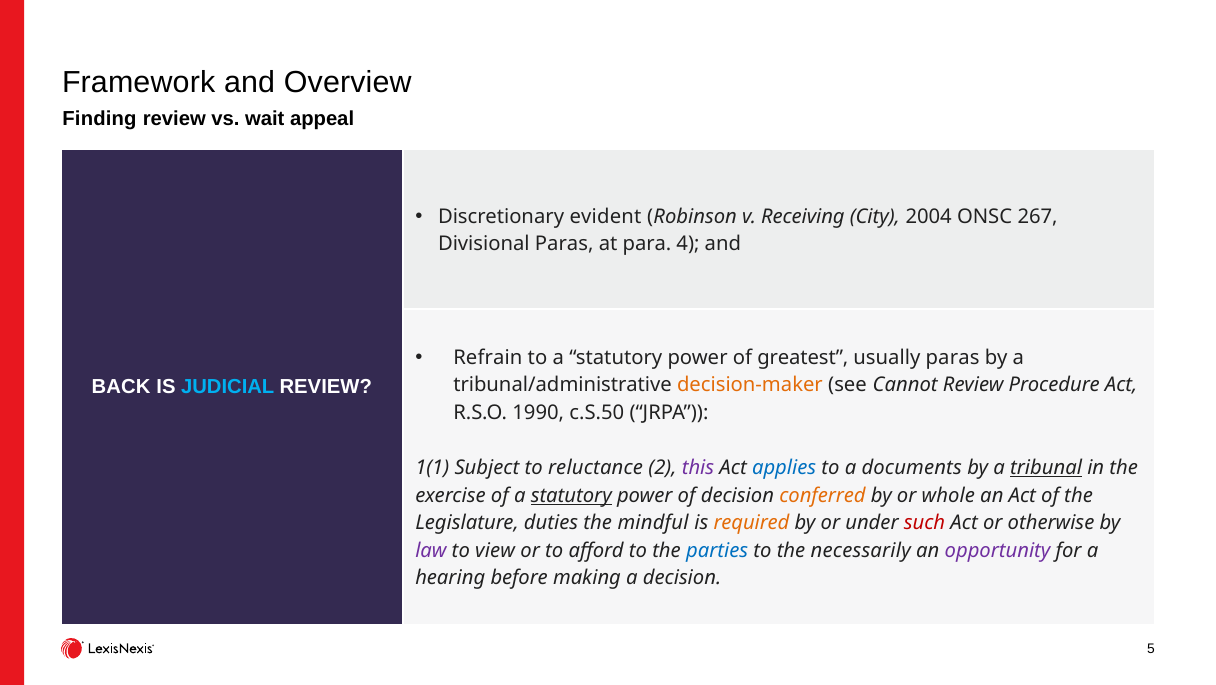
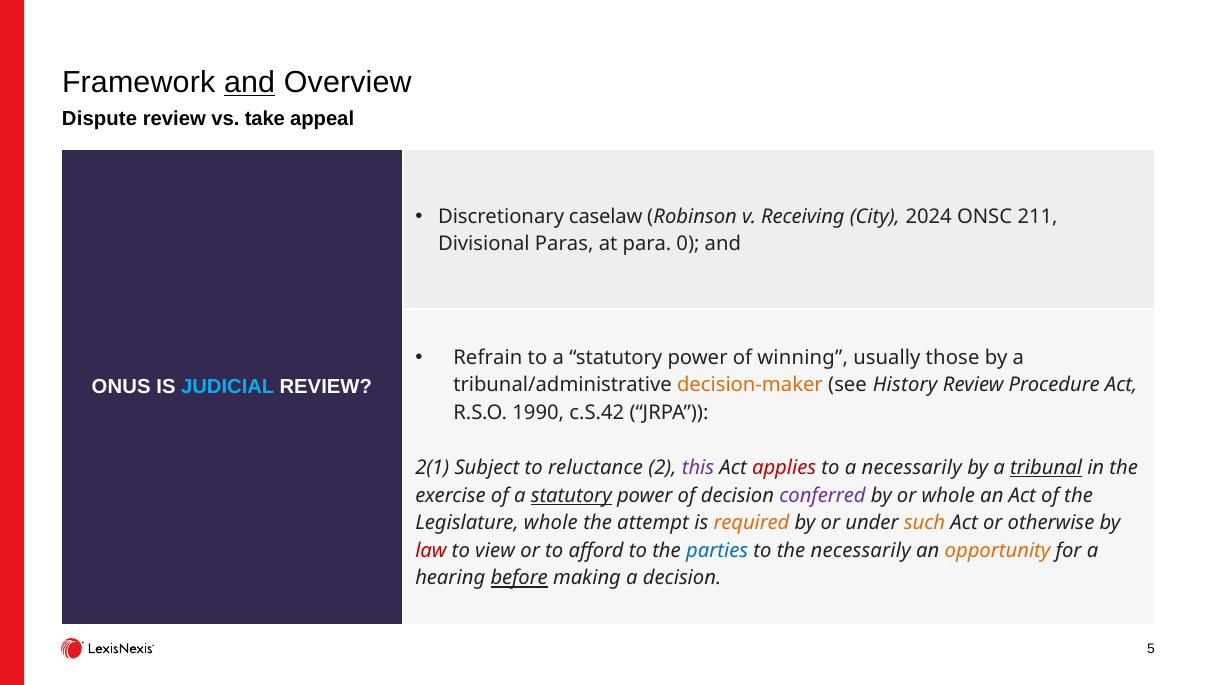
and at (249, 82) underline: none -> present
Finding: Finding -> Dispute
wait: wait -> take
evident: evident -> caselaw
2004: 2004 -> 2024
267: 267 -> 211
4: 4 -> 0
greatest: greatest -> winning
usually paras: paras -> those
BACK: BACK -> ONUS
Cannot: Cannot -> History
c.S.50: c.S.50 -> c.S.42
1(1: 1(1 -> 2(1
applies colour: blue -> red
a documents: documents -> necessarily
conferred colour: orange -> purple
Legislature duties: duties -> whole
mindful: mindful -> attempt
such colour: red -> orange
law colour: purple -> red
opportunity colour: purple -> orange
before underline: none -> present
